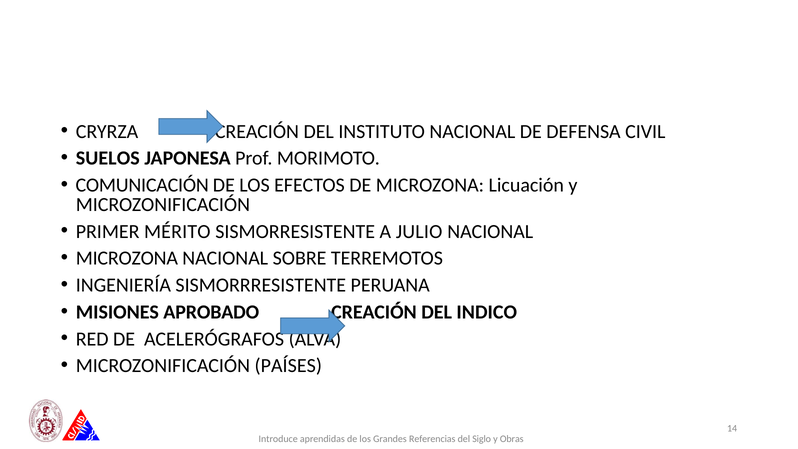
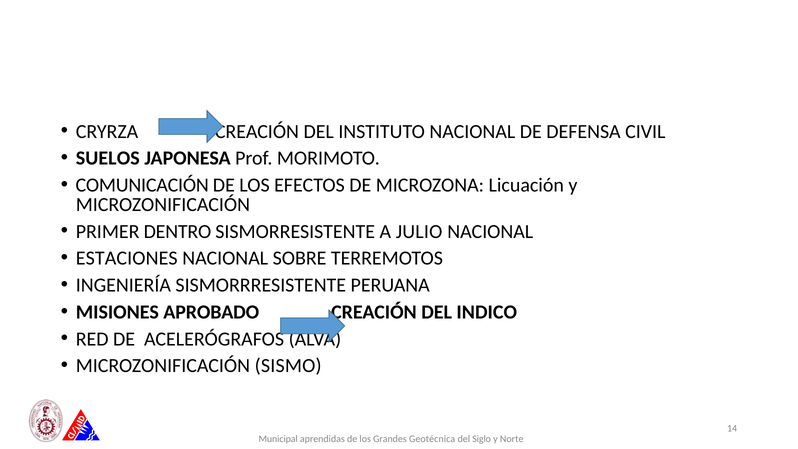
MÉRITO: MÉRITO -> DENTRO
MICROZONA at (127, 258): MICROZONA -> ESTACIONES
PAÍSES: PAÍSES -> SISMO
Introduce: Introduce -> Municipal
Referencias: Referencias -> Geotécnica
Obras: Obras -> Norte
